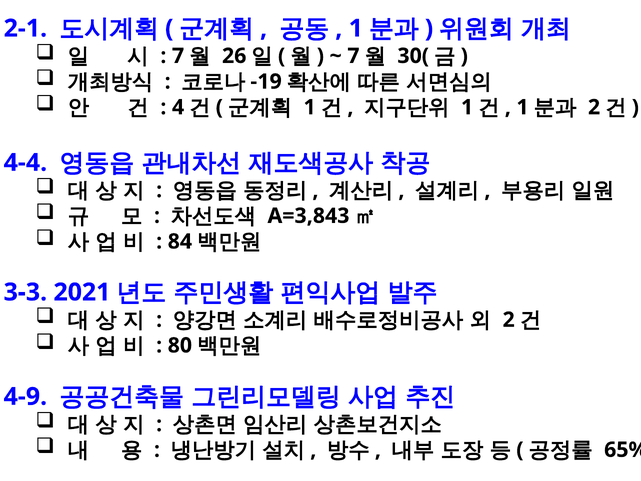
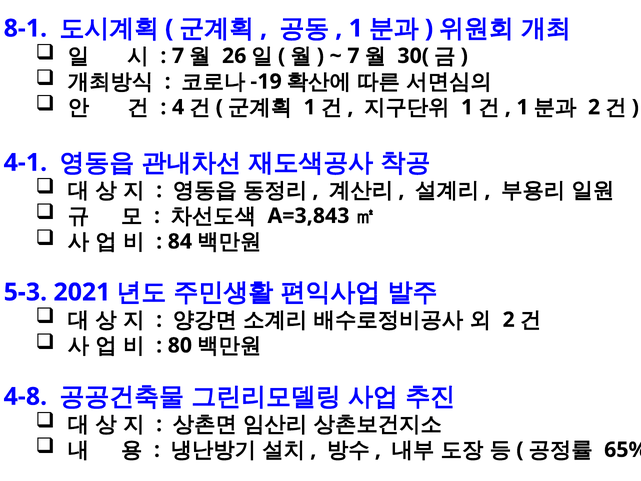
2-1: 2-1 -> 8-1
4-4: 4-4 -> 4-1
3-3: 3-3 -> 5-3
4-9: 4-9 -> 4-8
